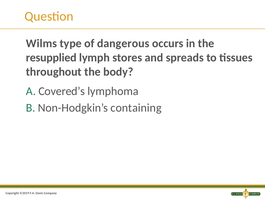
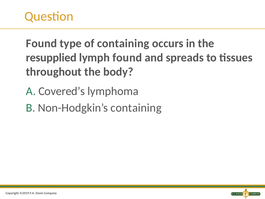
Wilms at (41, 43): Wilms -> Found
of dangerous: dangerous -> containing
lymph stores: stores -> found
